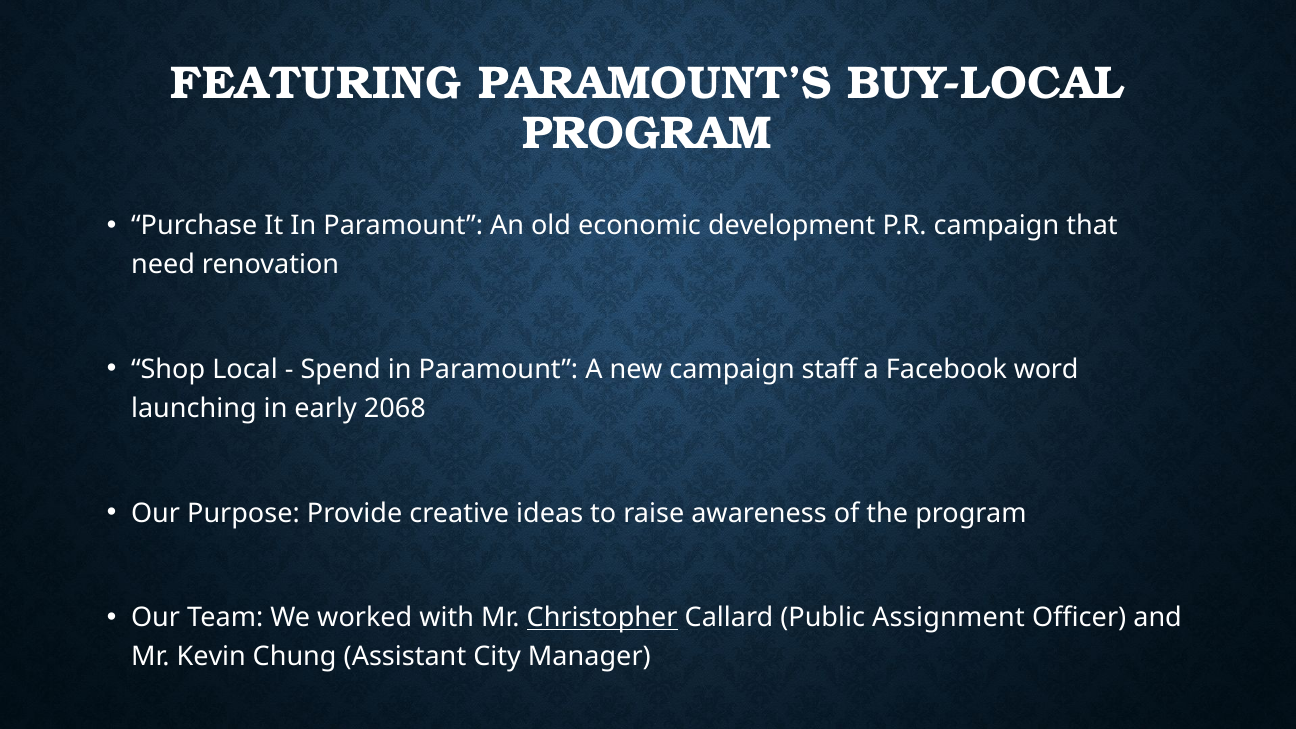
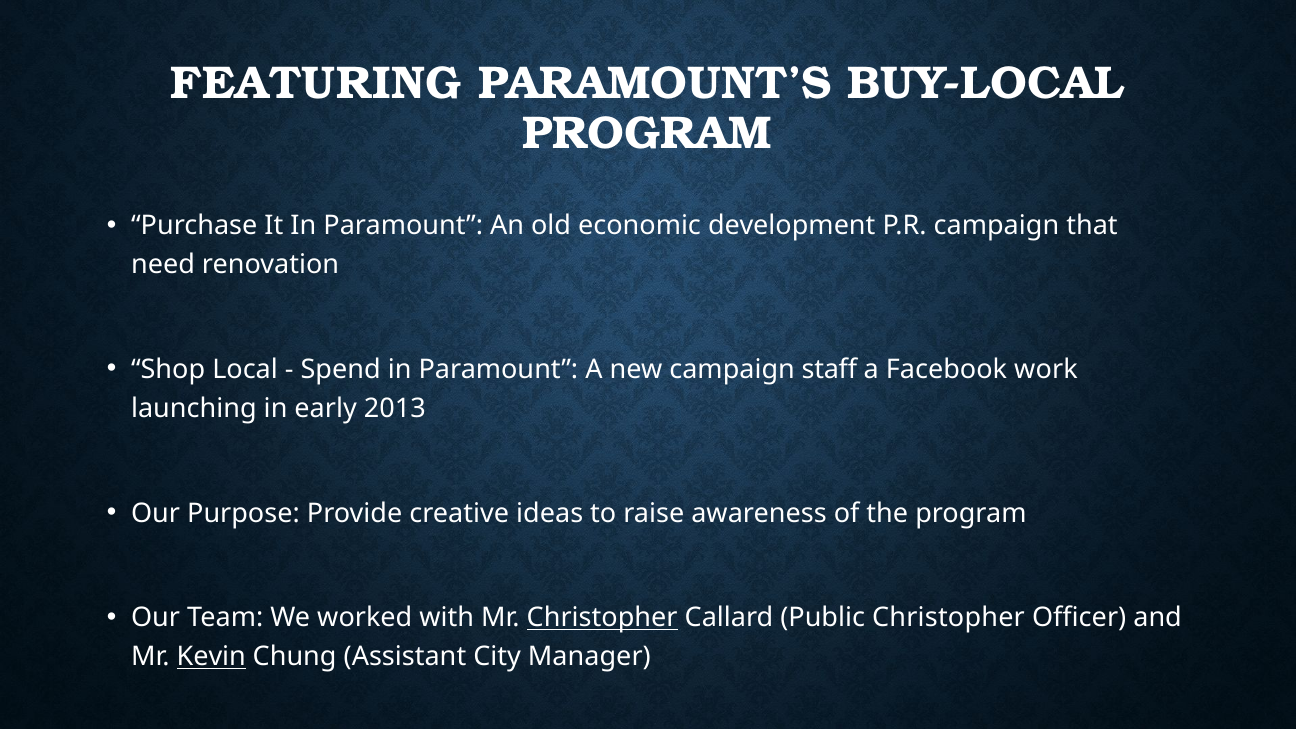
word: word -> work
2068: 2068 -> 2013
Public Assignment: Assignment -> Christopher
Kevin underline: none -> present
